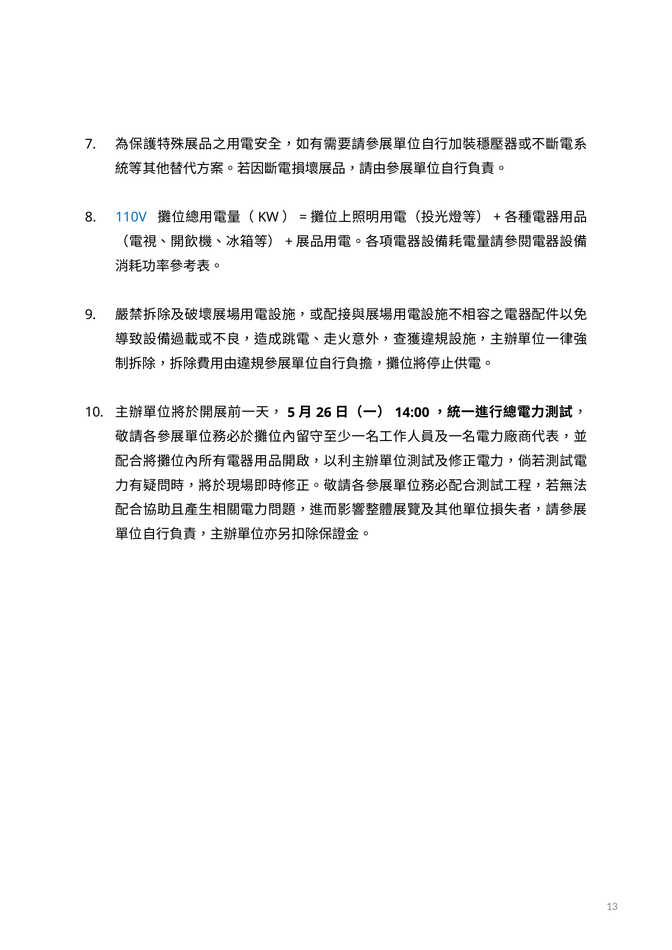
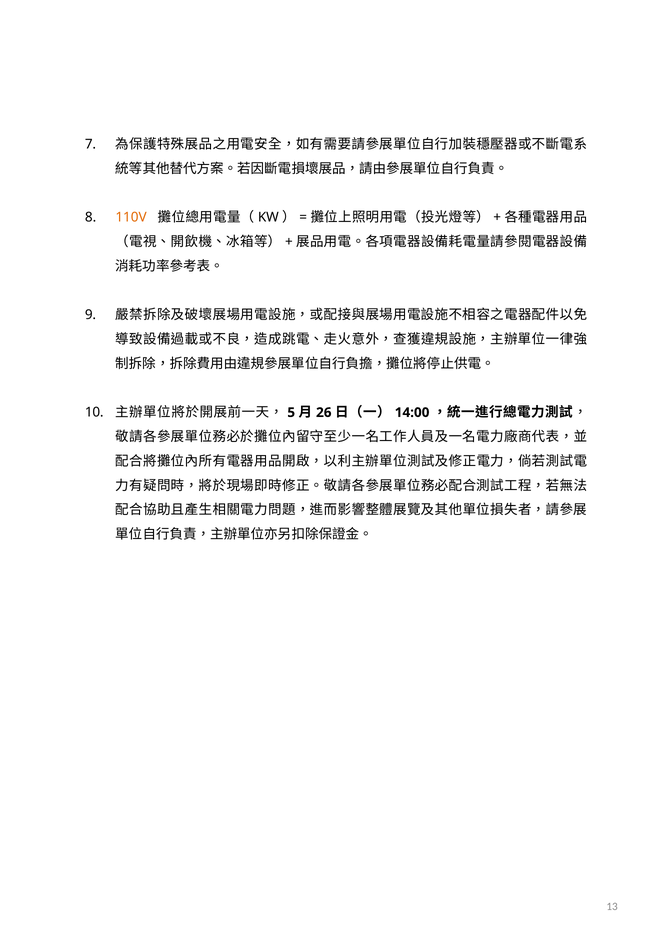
110V colour: blue -> orange
